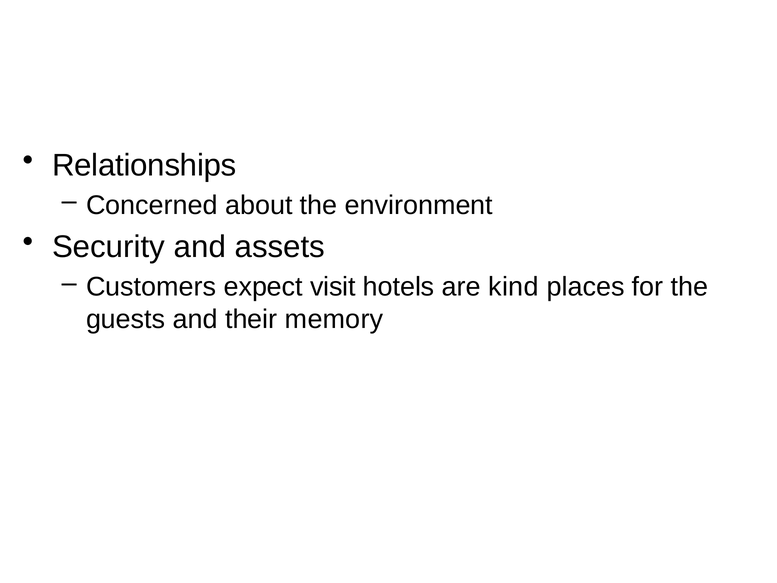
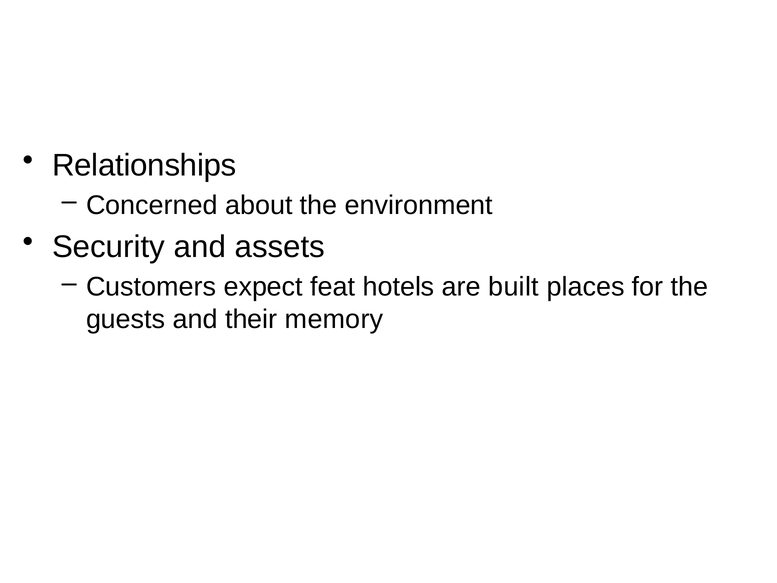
visit: visit -> feat
kind: kind -> built
